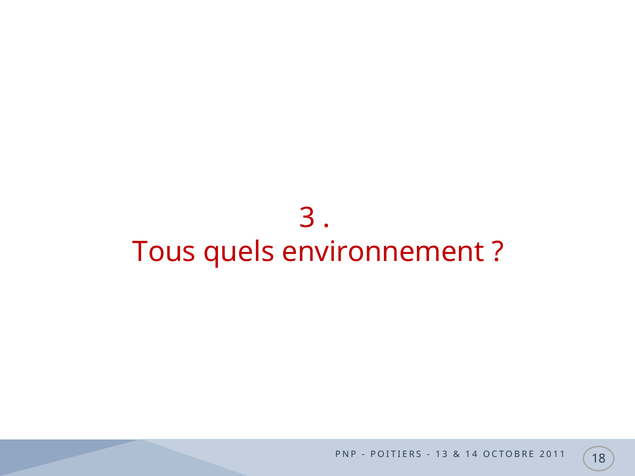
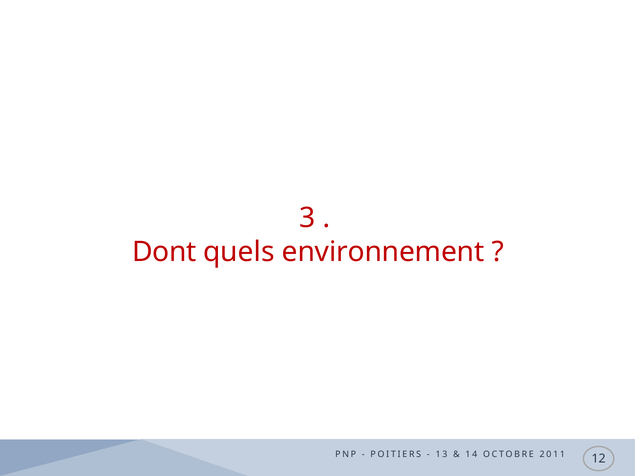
Tous: Tous -> Dont
18: 18 -> 12
